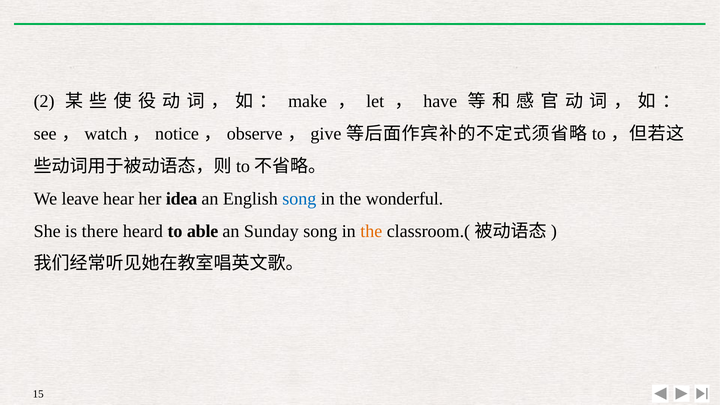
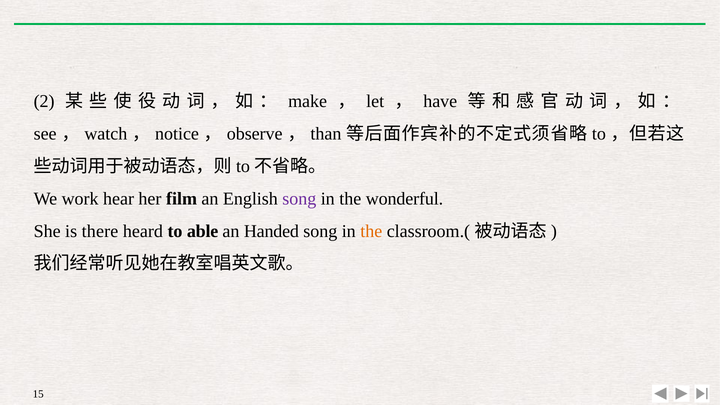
give: give -> than
leave: leave -> work
idea: idea -> film
song at (299, 199) colour: blue -> purple
Sunday: Sunday -> Handed
